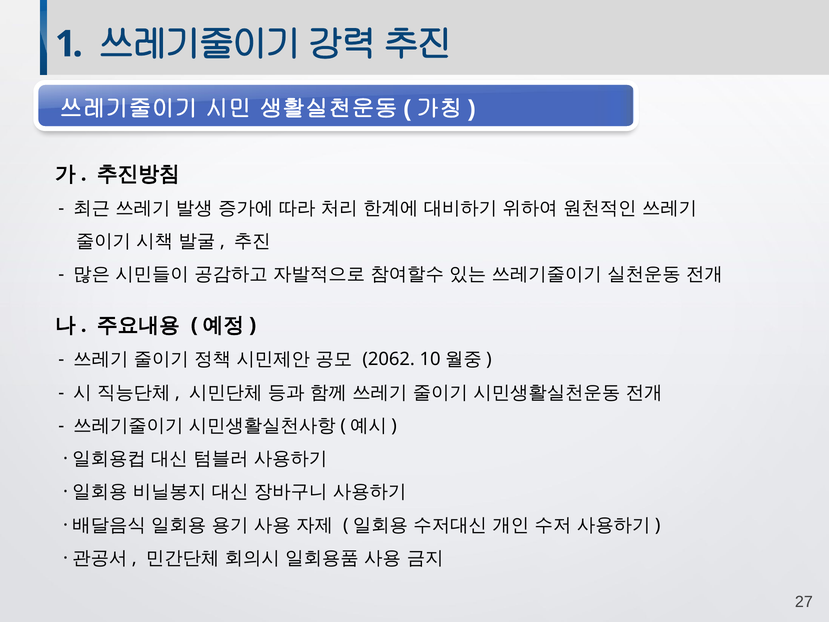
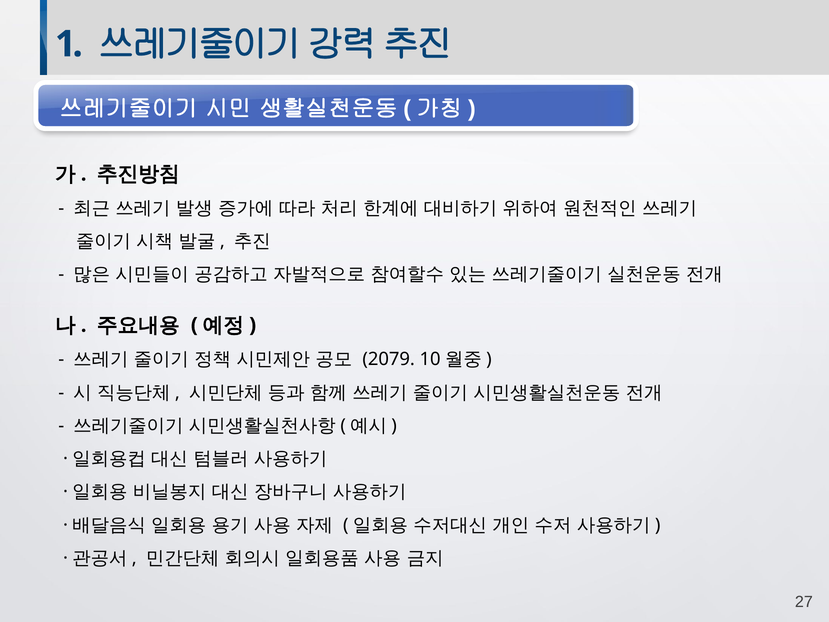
2062: 2062 -> 2079
